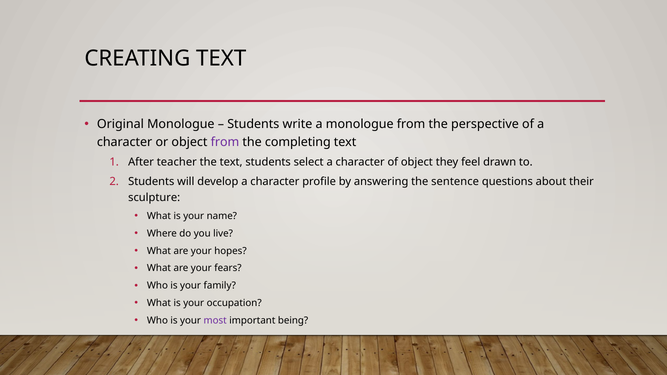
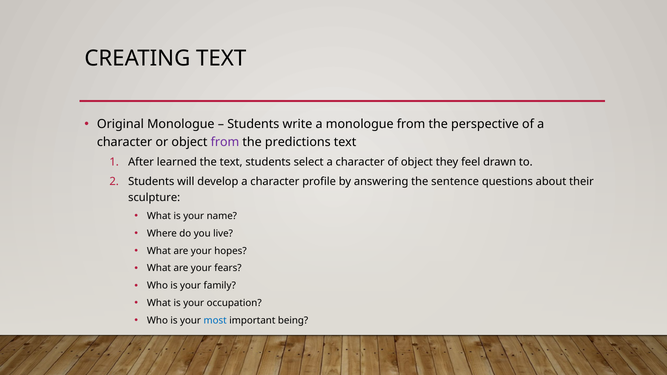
completing: completing -> predictions
teacher: teacher -> learned
most colour: purple -> blue
